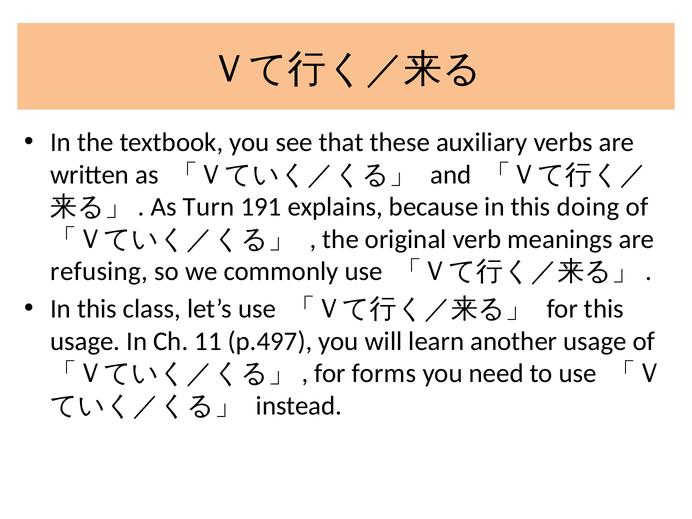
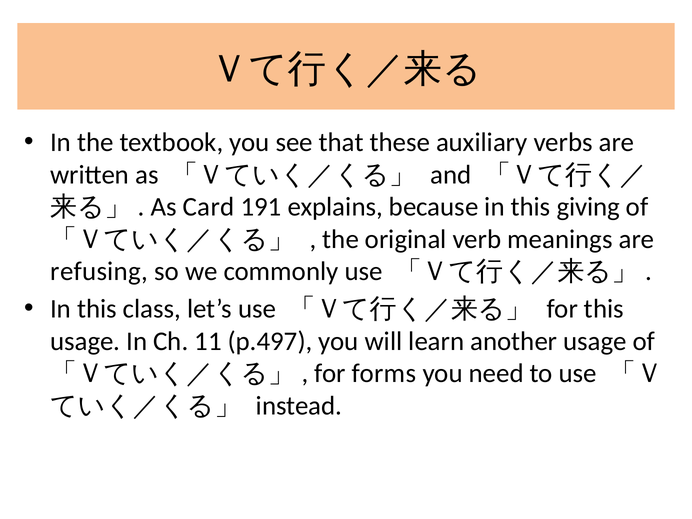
Turn: Turn -> Card
doing: doing -> giving
